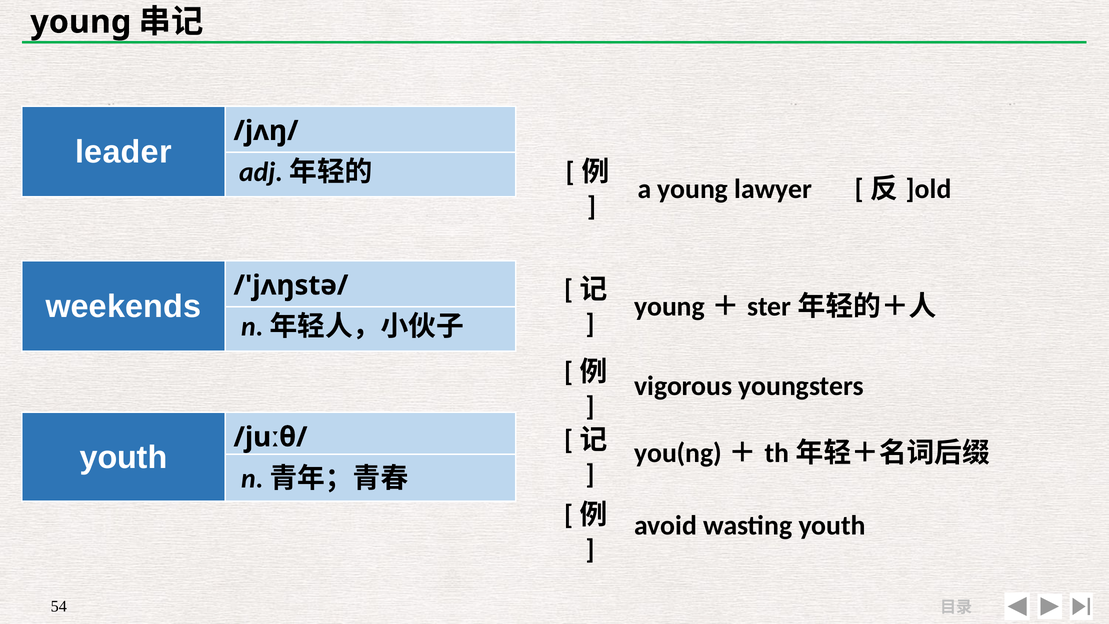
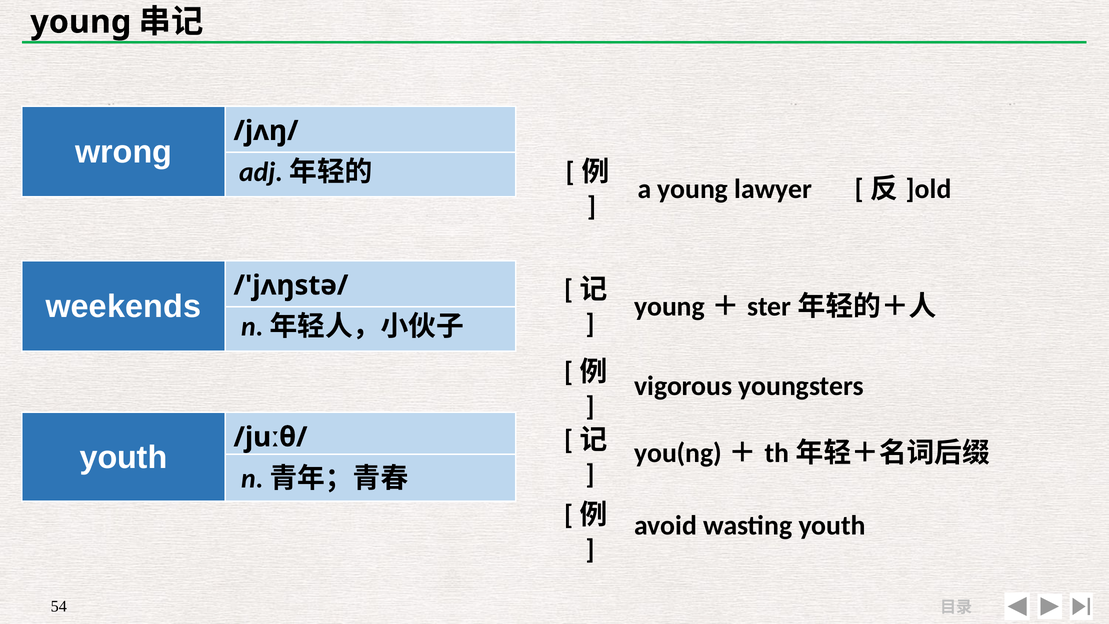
leader: leader -> wrong
